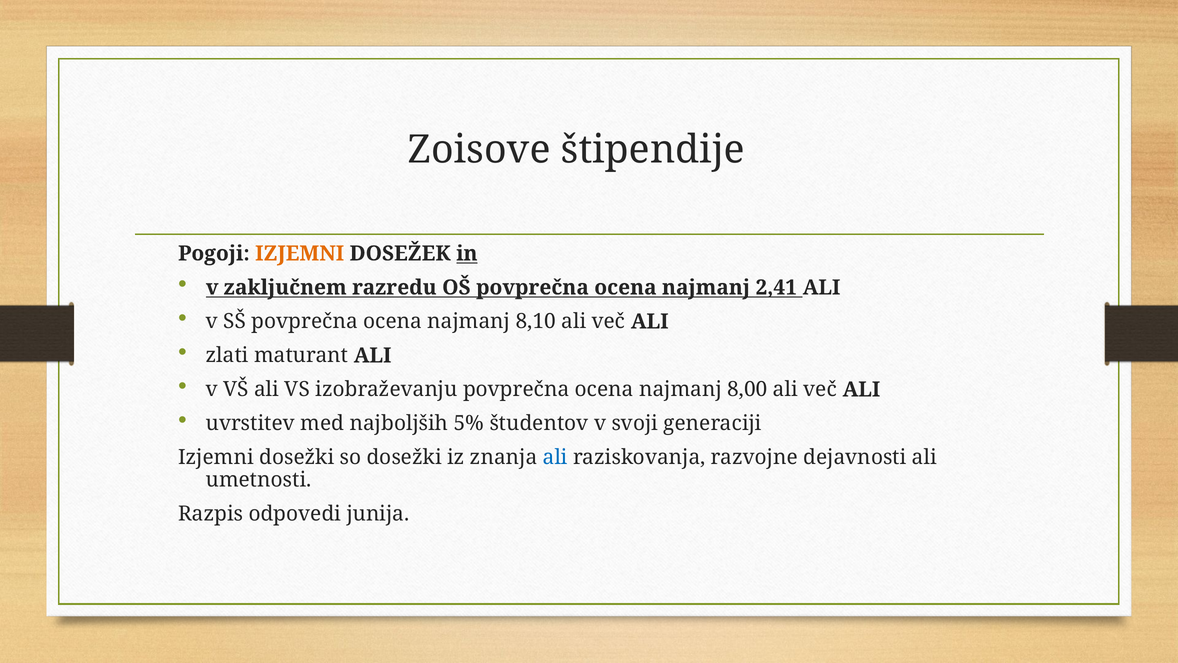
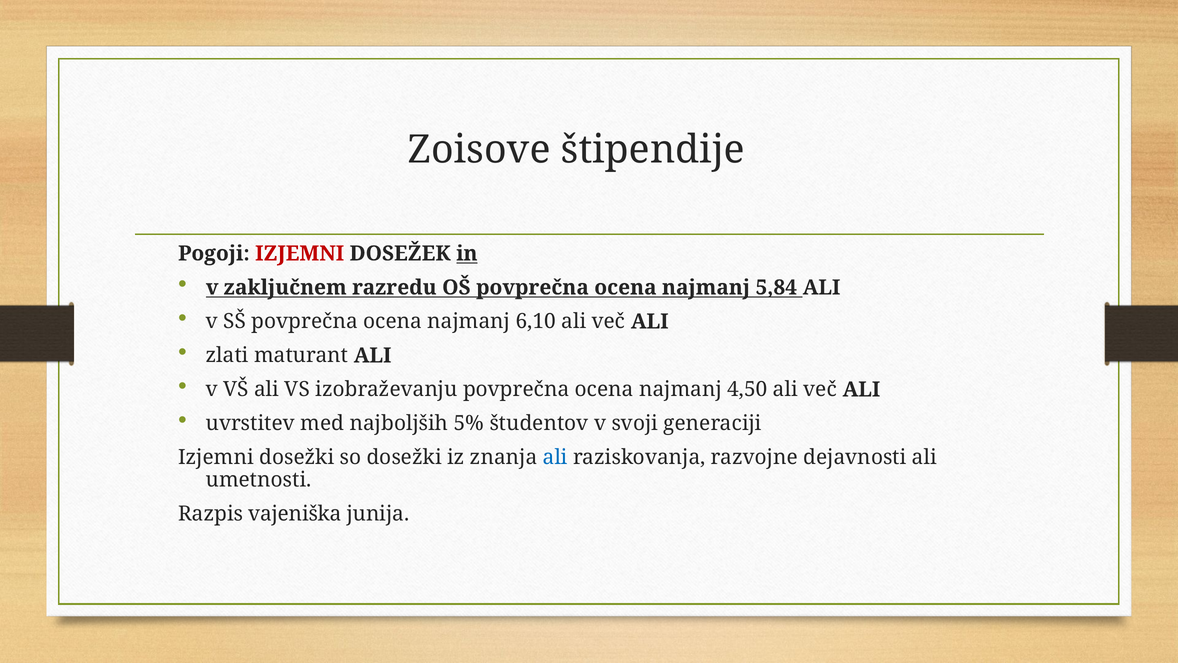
IZJEMNI at (300, 253) colour: orange -> red
2,41: 2,41 -> 5,84
8,10: 8,10 -> 6,10
8,00: 8,00 -> 4,50
odpovedi: odpovedi -> vajeniška
